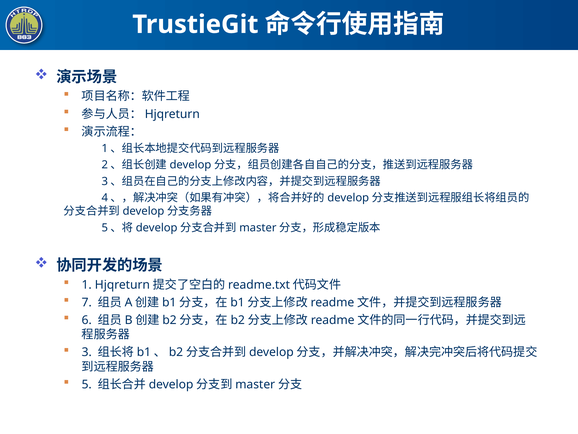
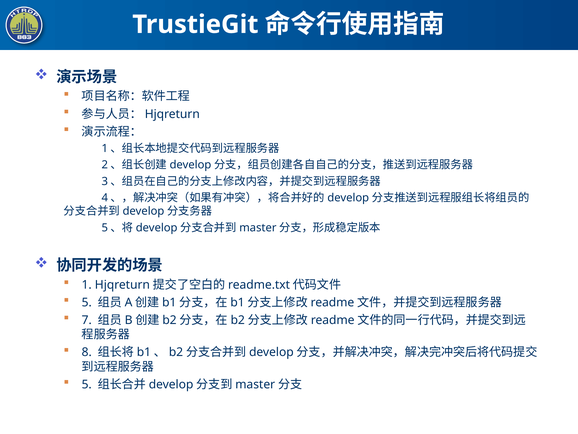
7 at (87, 302): 7 -> 5
6: 6 -> 7
3: 3 -> 8
